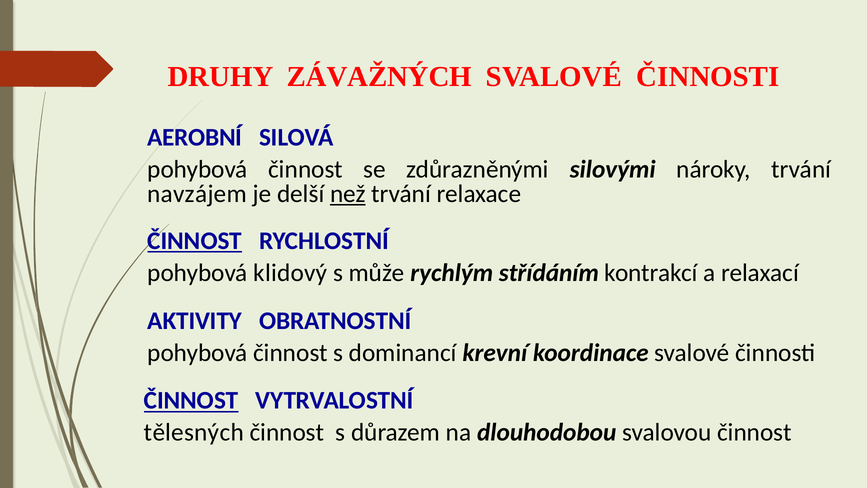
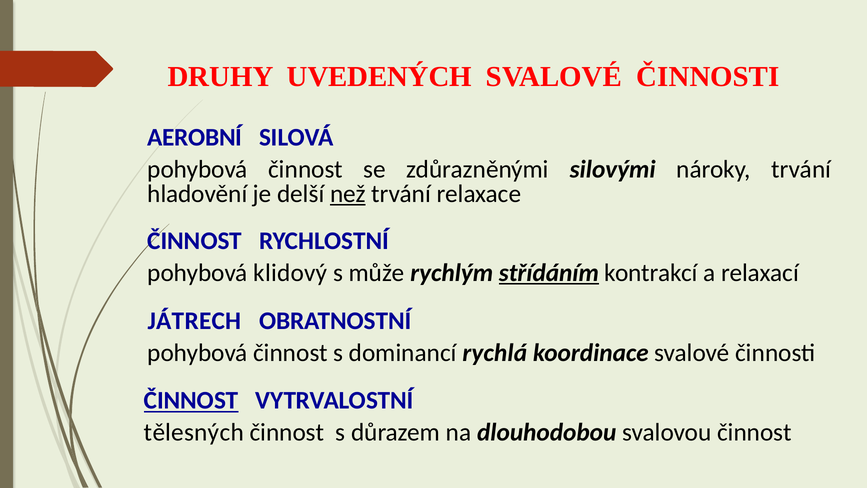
ZÁVAŽNÝCH: ZÁVAŽNÝCH -> UVEDENÝCH
navzájem: navzájem -> hladovění
ČINNOST at (195, 241) underline: present -> none
střídáním underline: none -> present
AKTIVITY: AKTIVITY -> JÁTRECH
krevní: krevní -> rychlá
